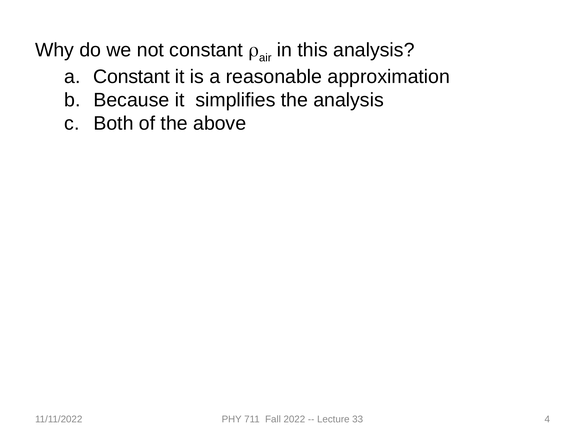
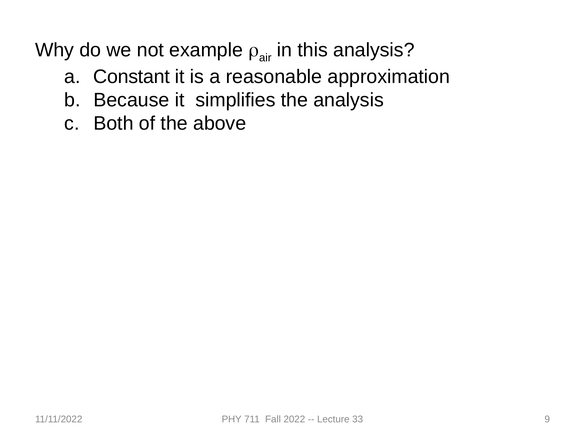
not constant: constant -> example
4: 4 -> 9
